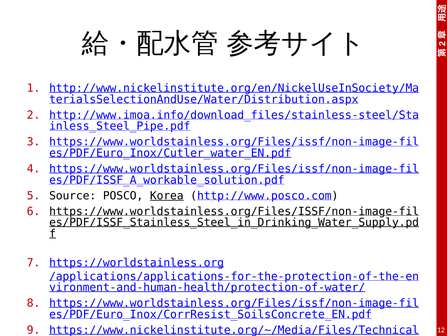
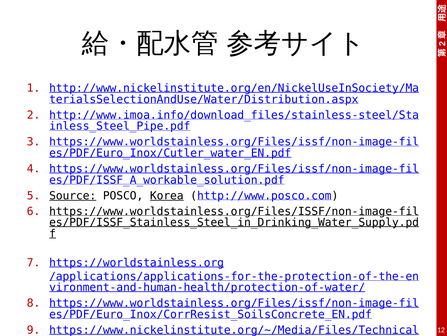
Source underline: none -> present
